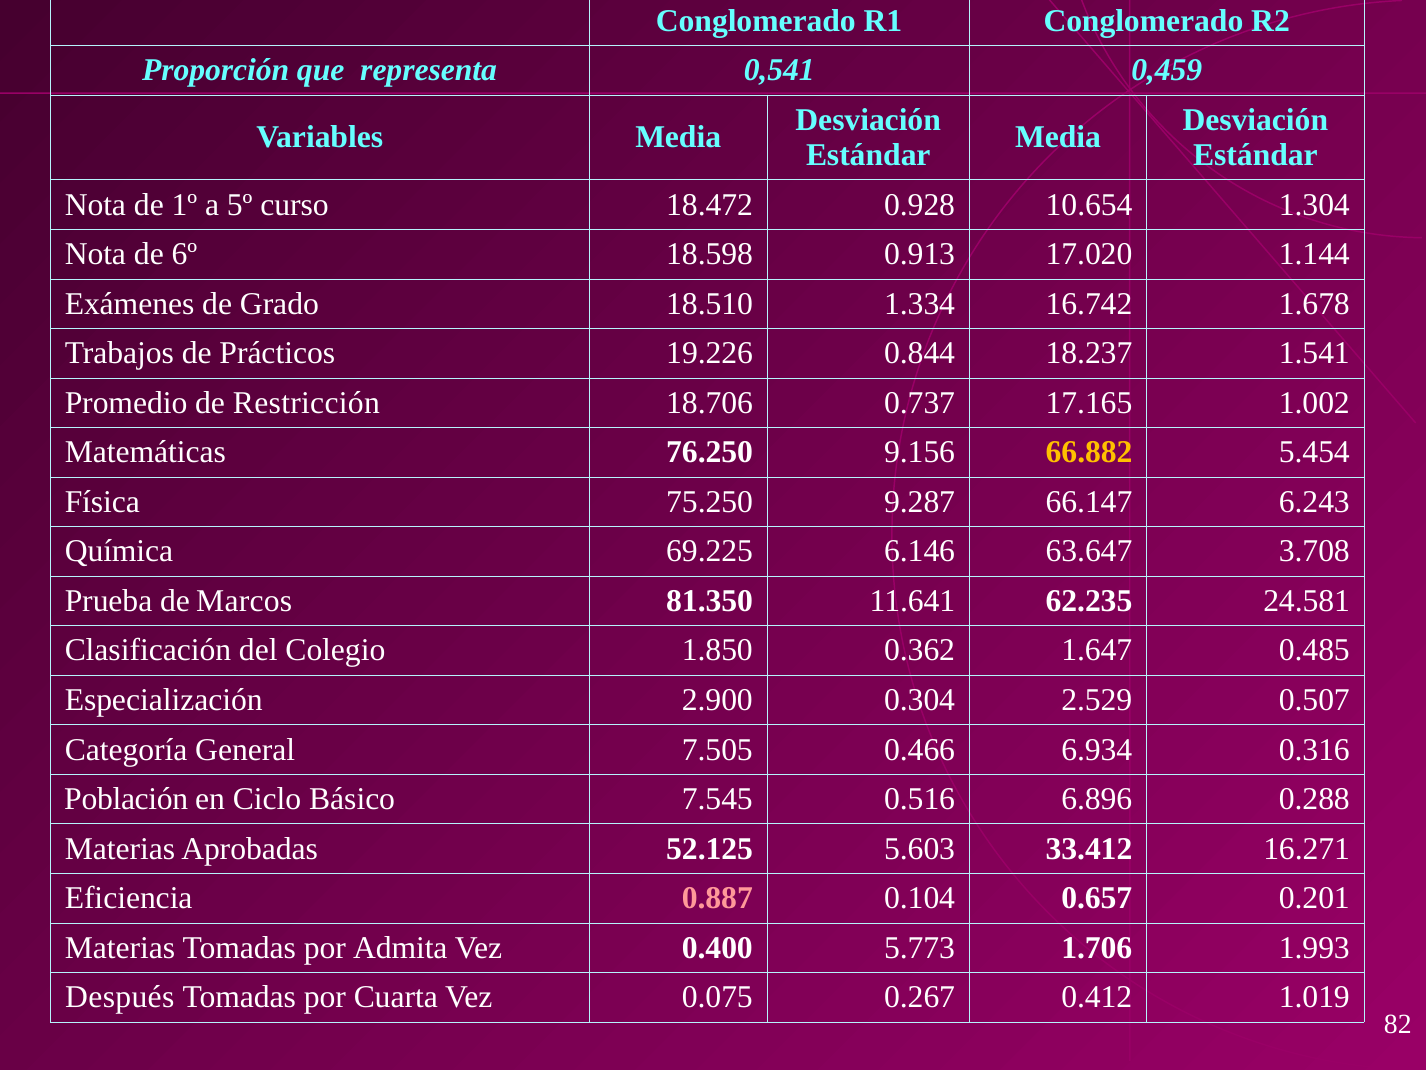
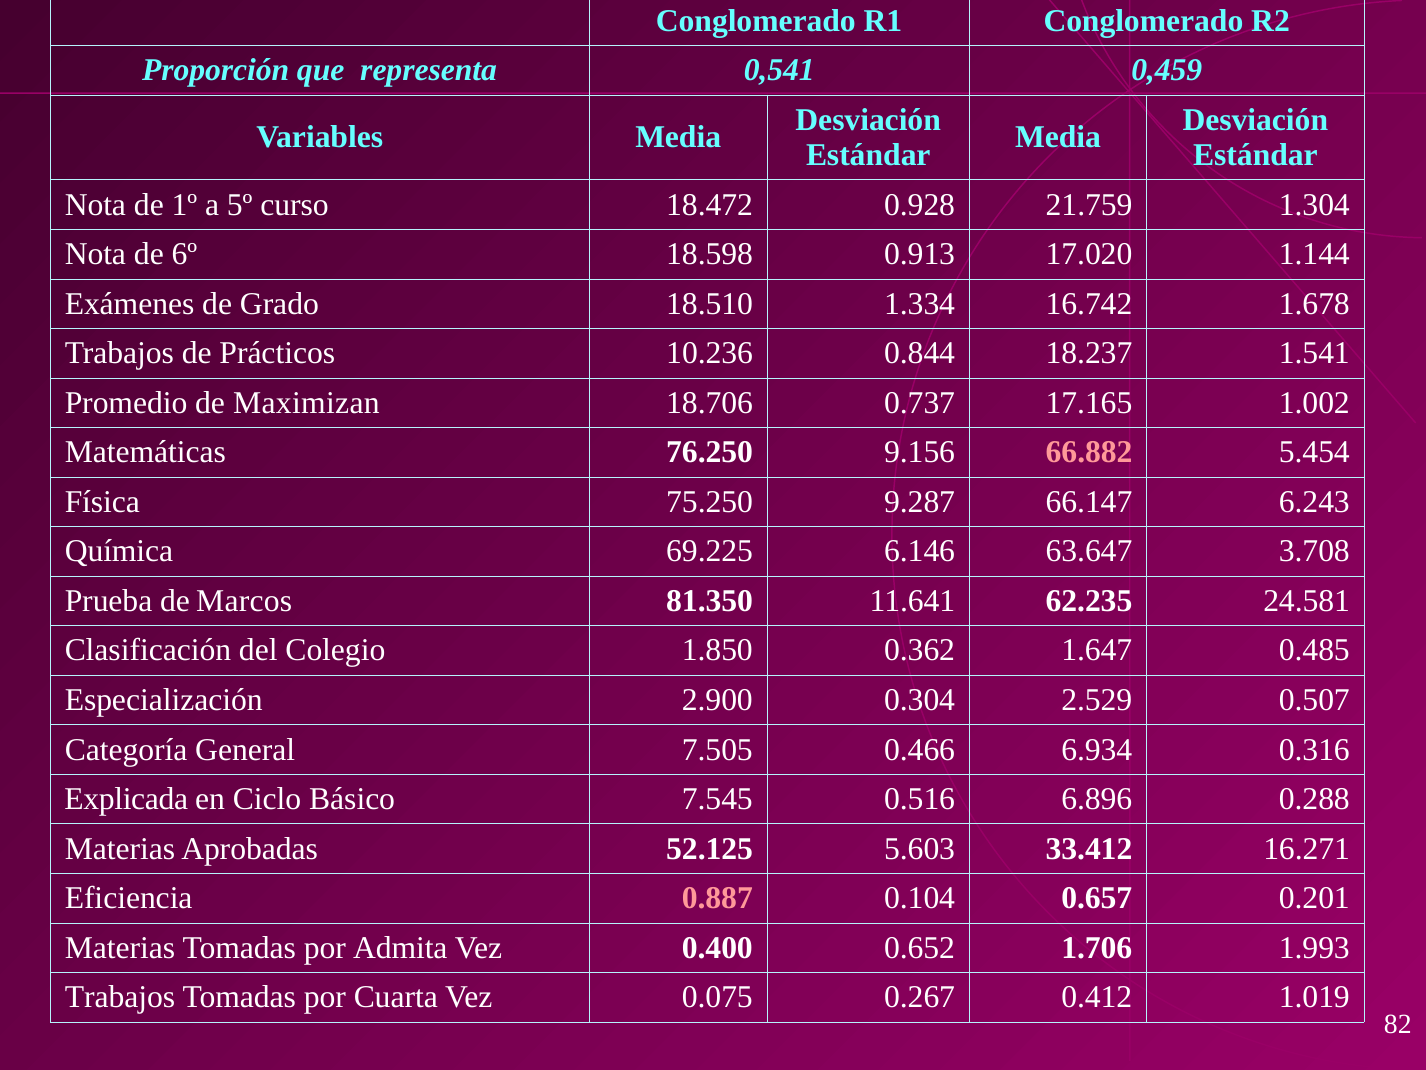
10.654: 10.654 -> 21.759
19.226: 19.226 -> 10.236
Restricción: Restricción -> Maximizan
66.882 colour: yellow -> pink
Población: Población -> Explicada
5.773: 5.773 -> 0.652
Después at (120, 997): Después -> Trabajos
